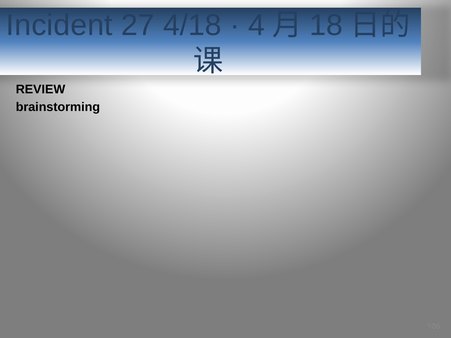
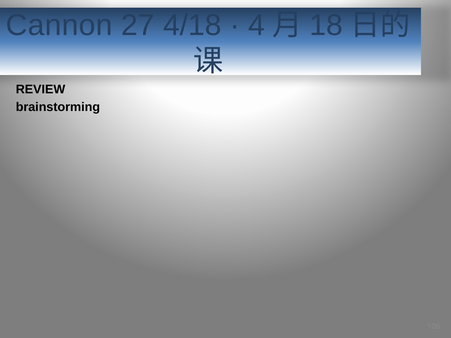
Incident: Incident -> Cannon
